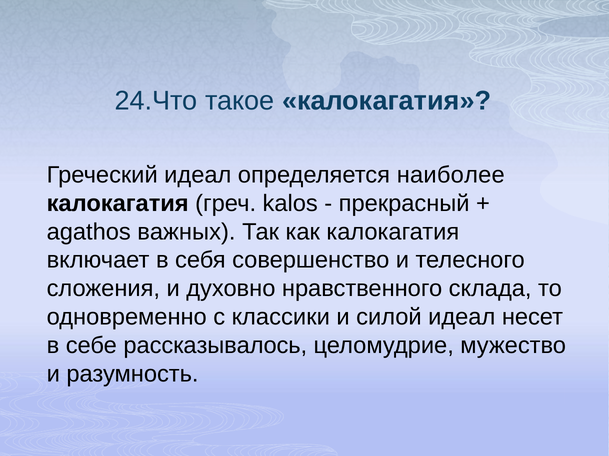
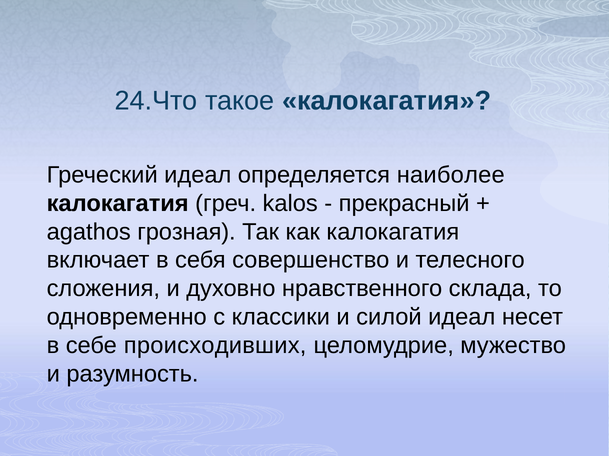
важных: важных -> грозная
рассказывалось: рассказывалось -> происходивших
